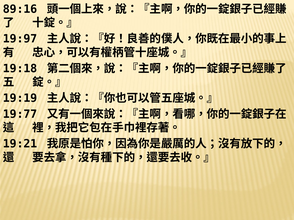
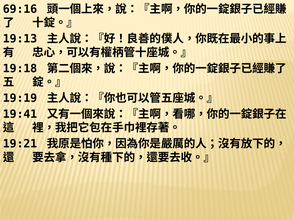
89:16: 89:16 -> 69:16
19:97: 19:97 -> 19:13
19:77: 19:77 -> 19:41
